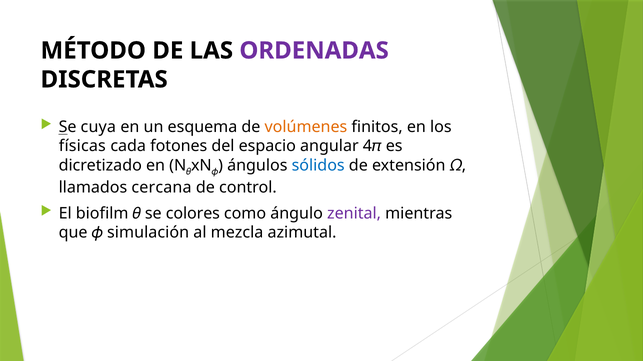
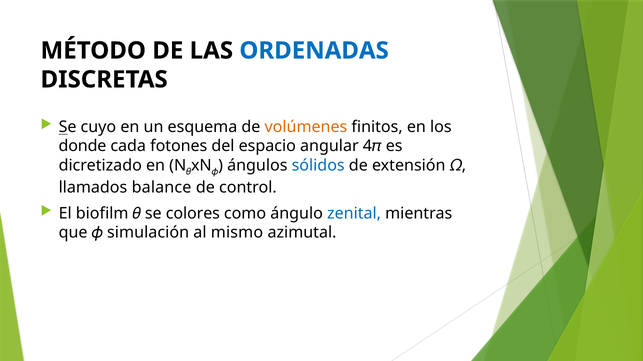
ORDENADAS colour: purple -> blue
cuya: cuya -> cuyo
físicas: físicas -> donde
cercana: cercana -> balance
zenital colour: purple -> blue
mezcla: mezcla -> mismo
